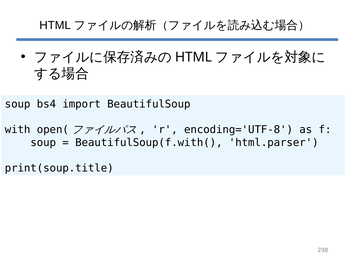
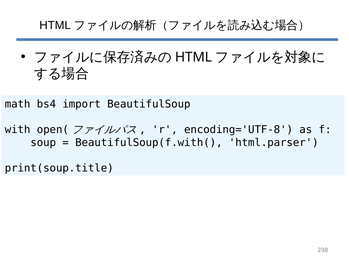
soup at (18, 104): soup -> math
